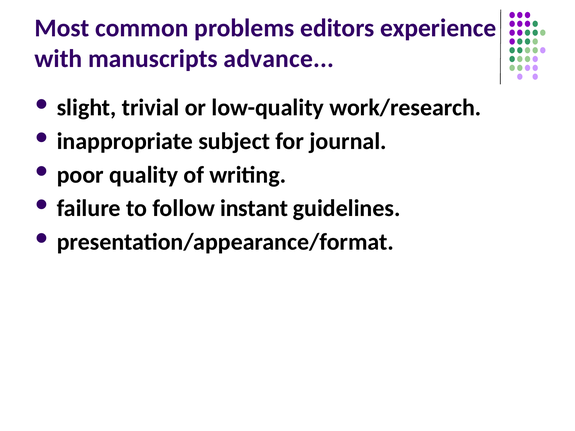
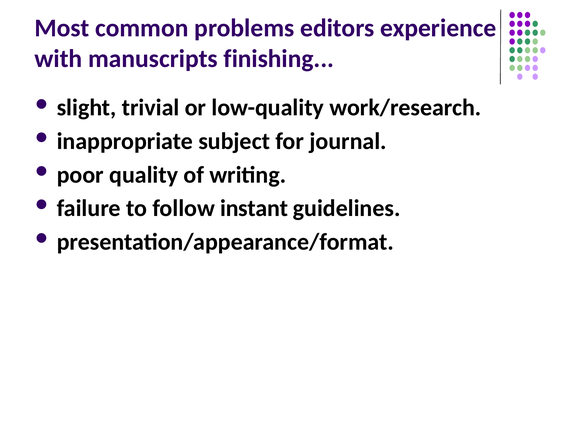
advance: advance -> finishing
